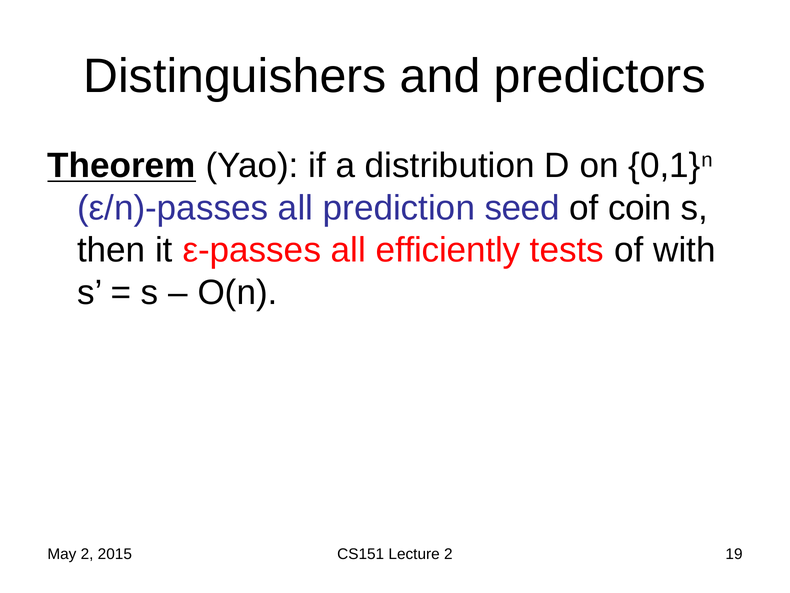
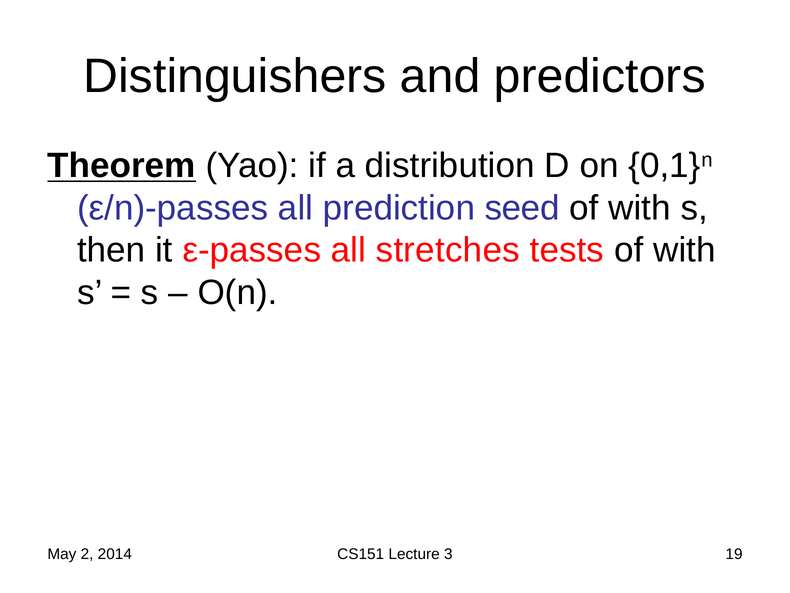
coin at (640, 208): coin -> with
efficiently: efficiently -> stretches
2015: 2015 -> 2014
Lecture 2: 2 -> 3
